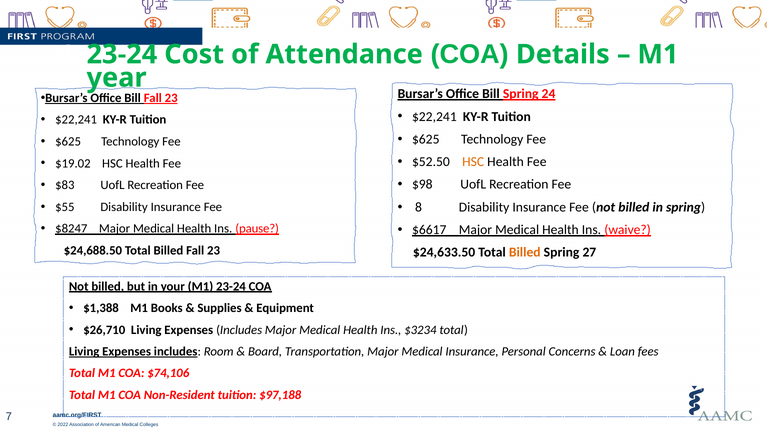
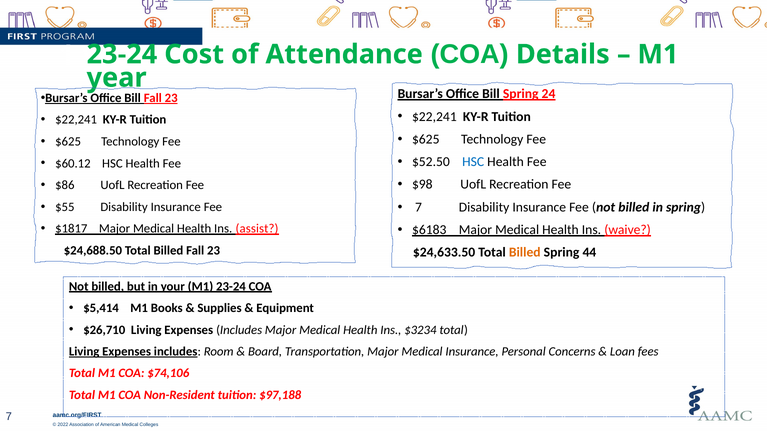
HSC at (473, 162) colour: orange -> blue
$19.02: $19.02 -> $60.12
$83: $83 -> $86
8 at (419, 207): 8 -> 7
$8247: $8247 -> $1817
pause: pause -> assist
$6617: $6617 -> $6183
27: 27 -> 44
$1,388: $1,388 -> $5,414
